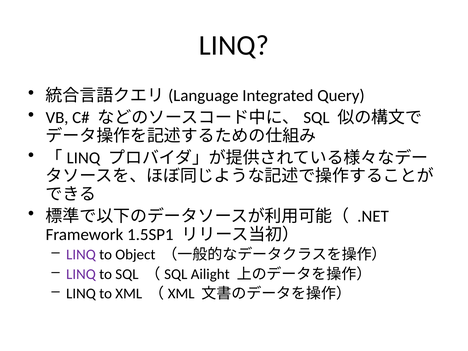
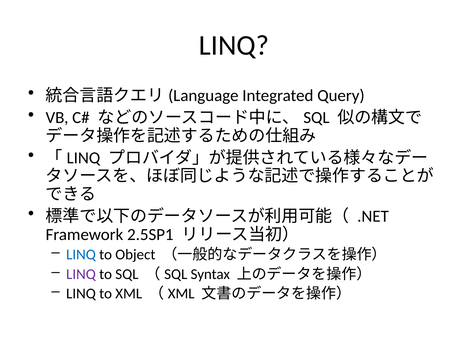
1.5SP1: 1.5SP1 -> 2.5SP1
LINQ at (81, 255) colour: purple -> blue
Ailight: Ailight -> Syntax
